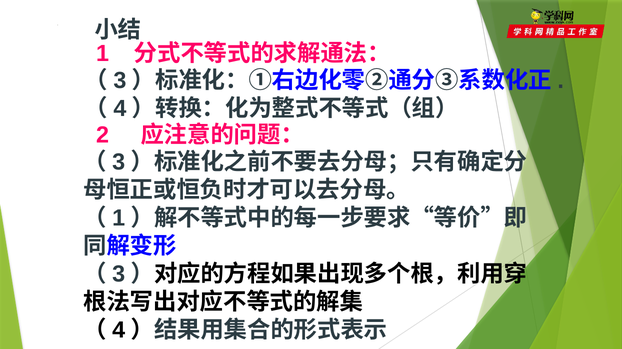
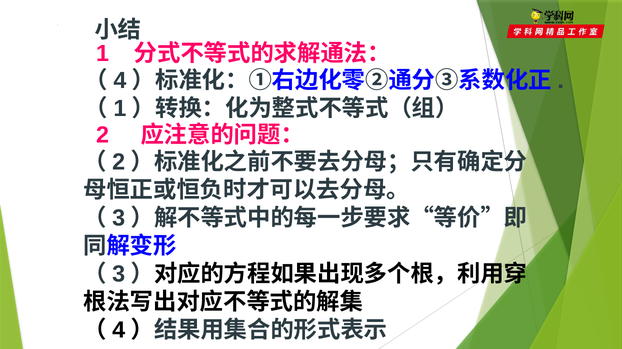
3 at (120, 81): 3 -> 4
4 at (120, 109): 4 -> 1
3 at (119, 162): 3 -> 2
1 at (119, 218): 1 -> 3
